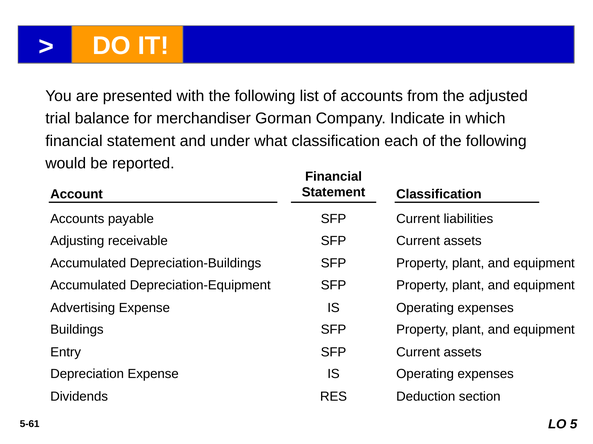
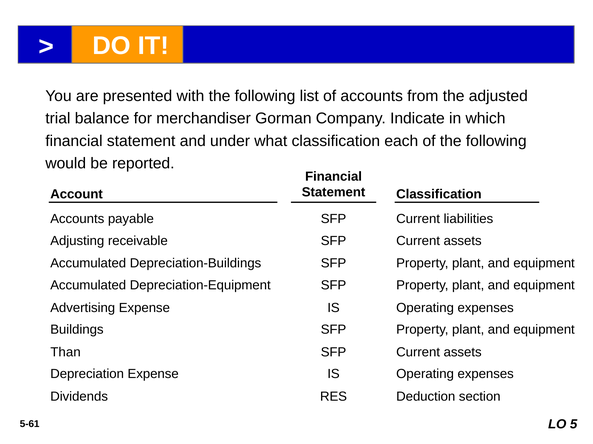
Entry: Entry -> Than
